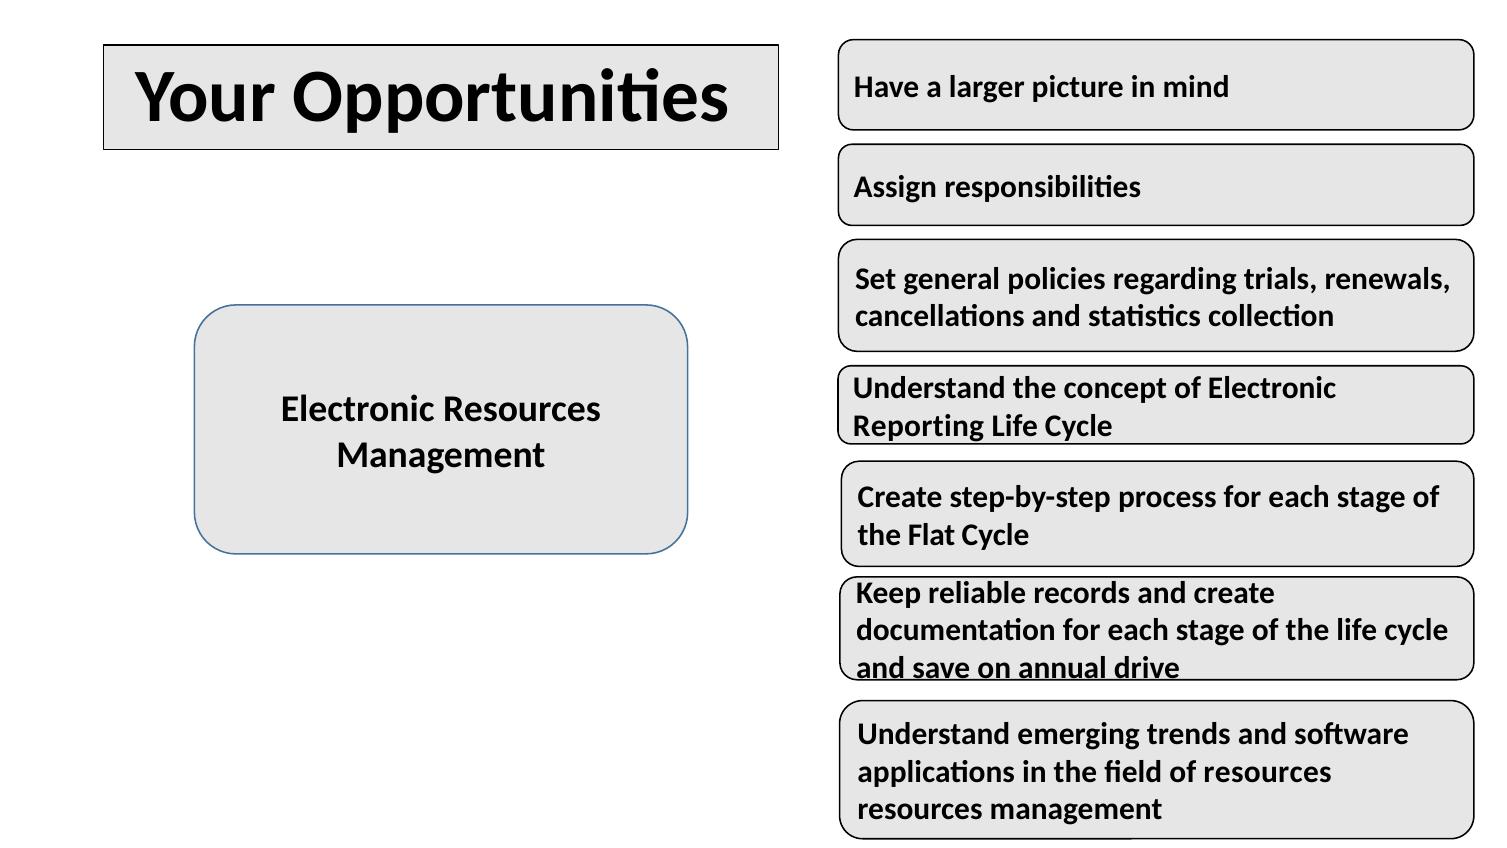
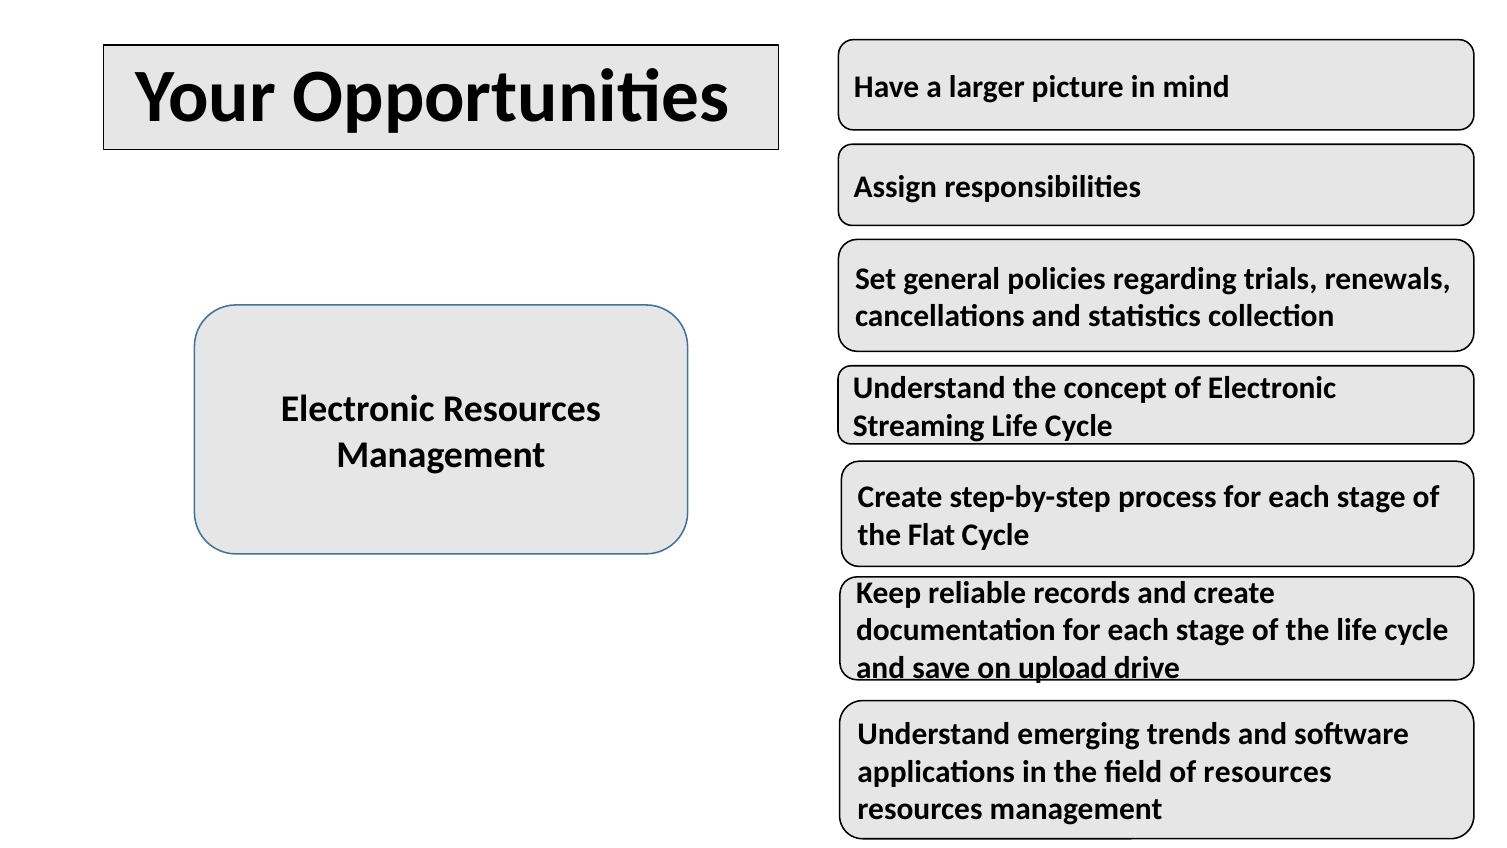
Reporting: Reporting -> Streaming
annual: annual -> upload
